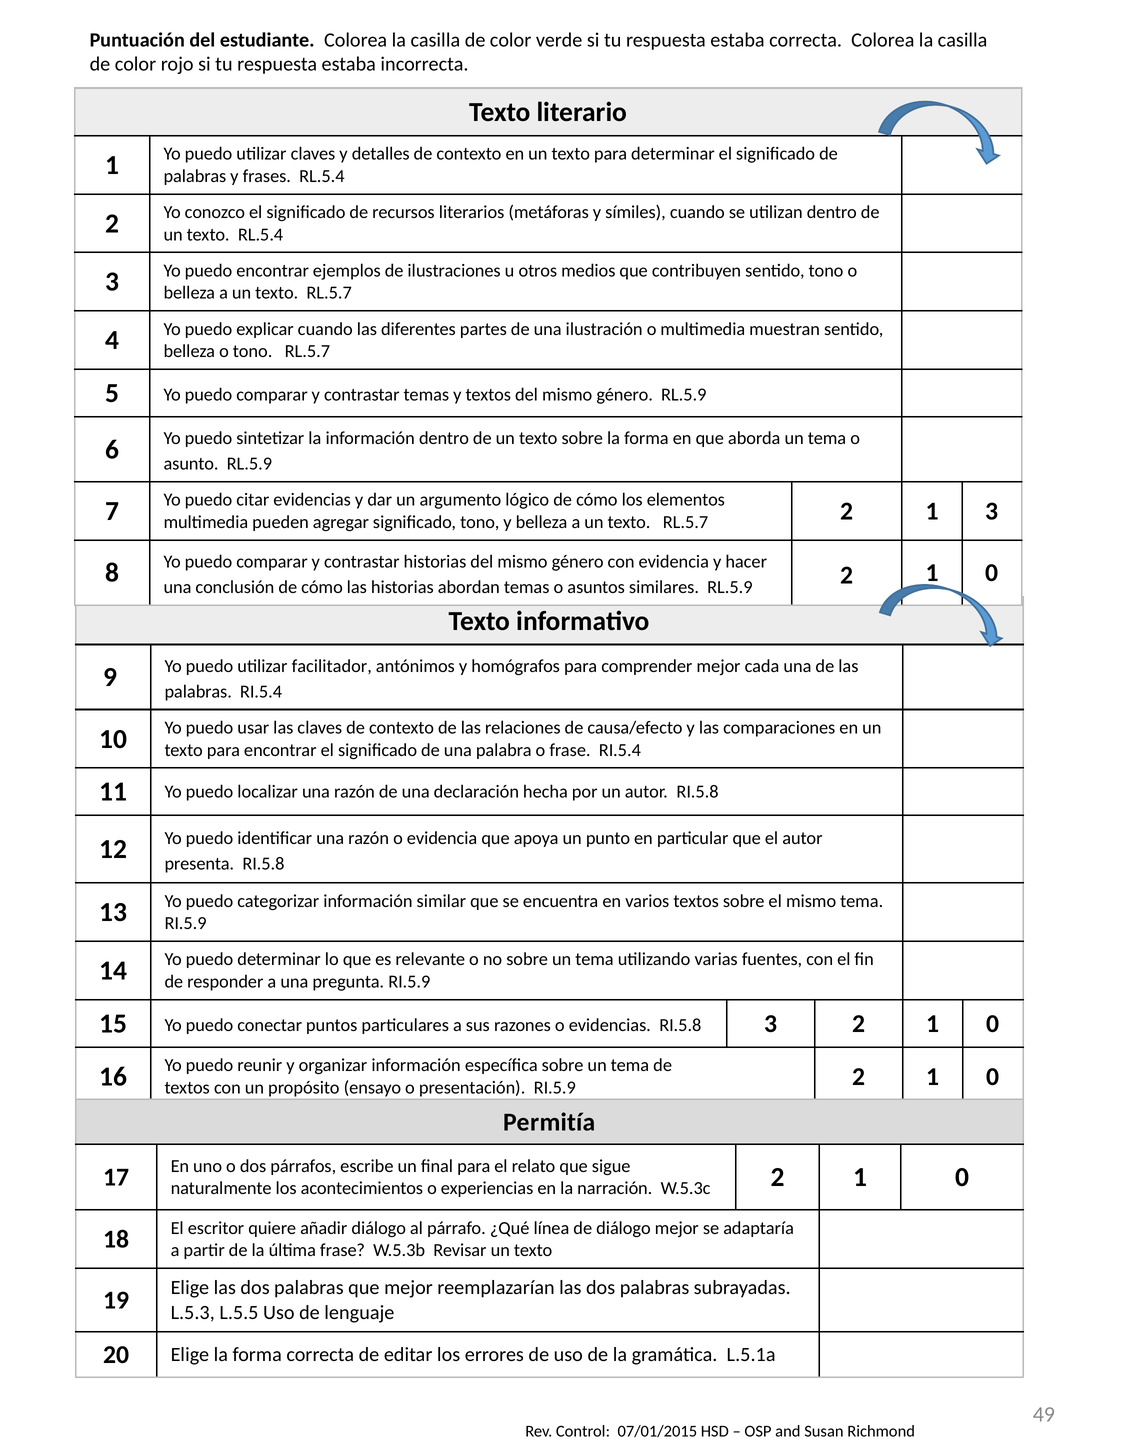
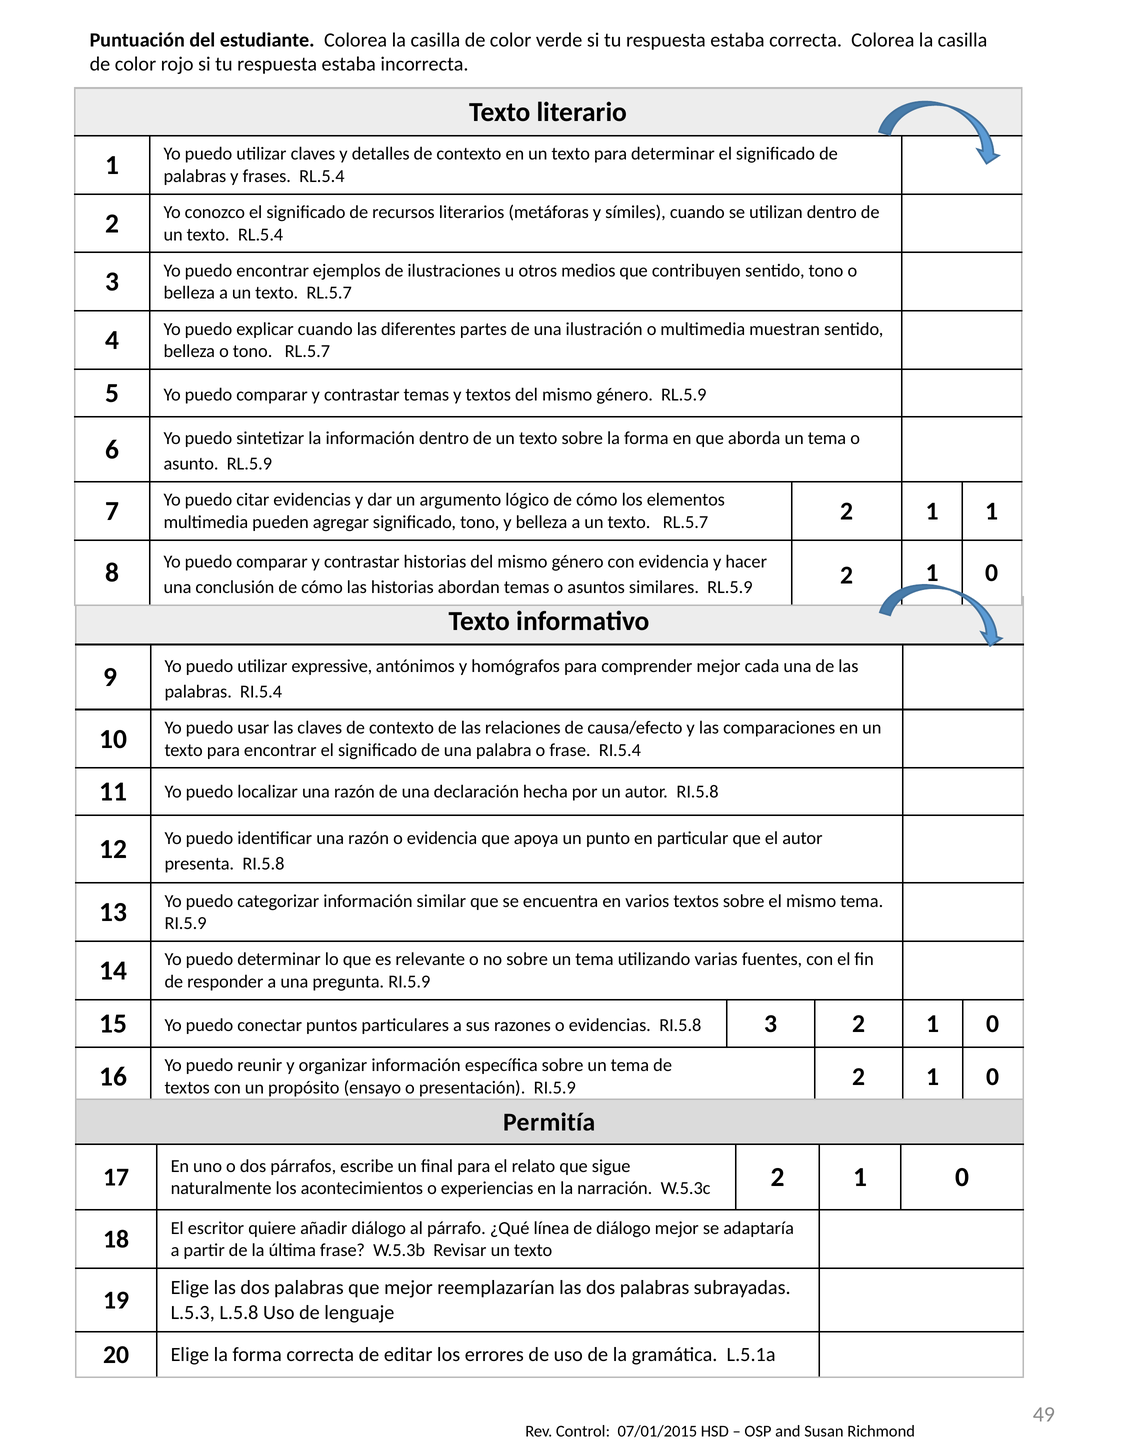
1 3: 3 -> 1
facilitador: facilitador -> expressive
L.5.5: L.5.5 -> L.5.8
